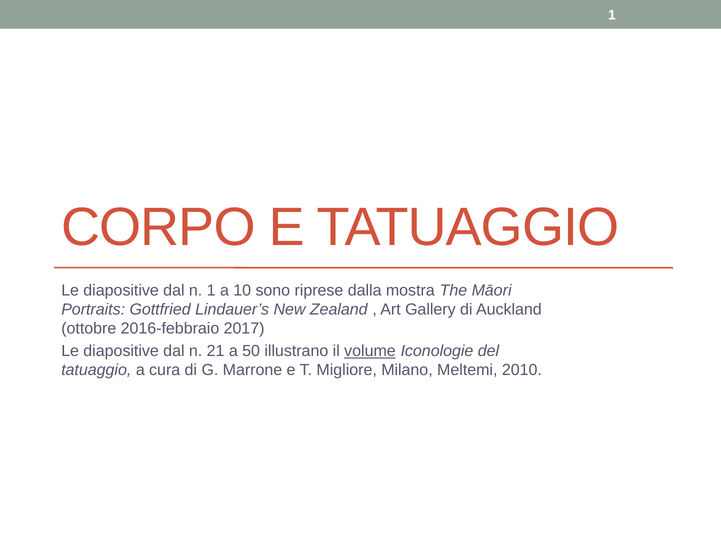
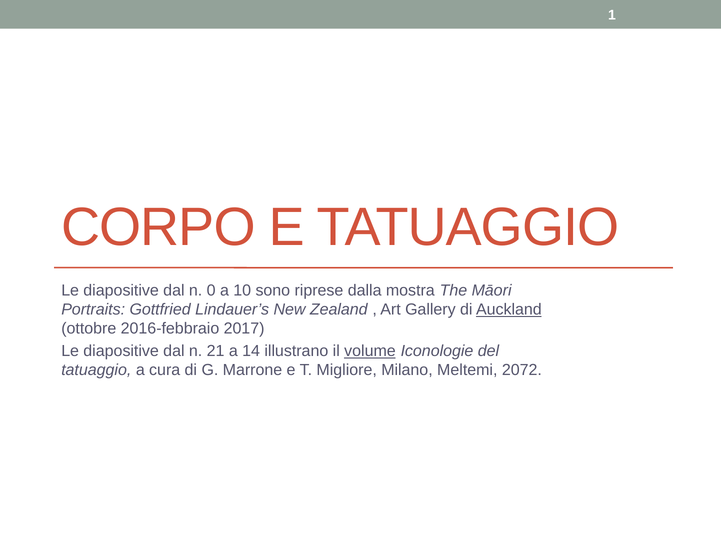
n 1: 1 -> 0
Auckland underline: none -> present
50: 50 -> 14
2010: 2010 -> 2072
